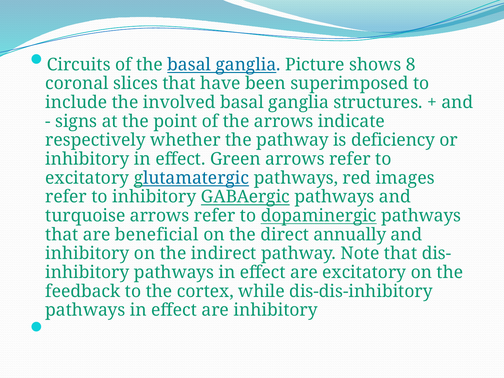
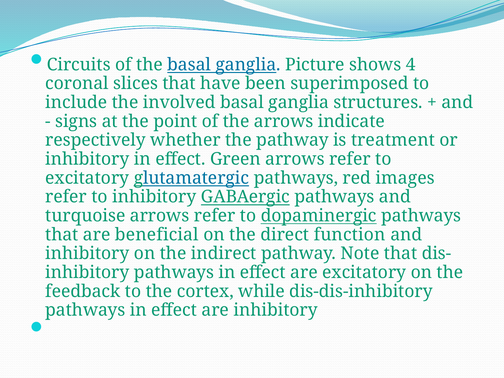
8: 8 -> 4
deficiency: deficiency -> treatment
annually: annually -> function
